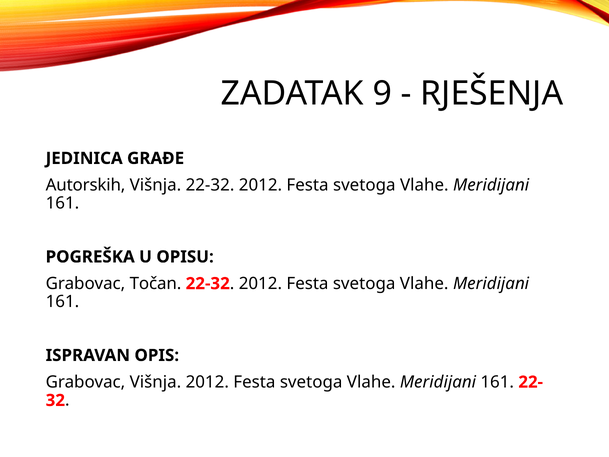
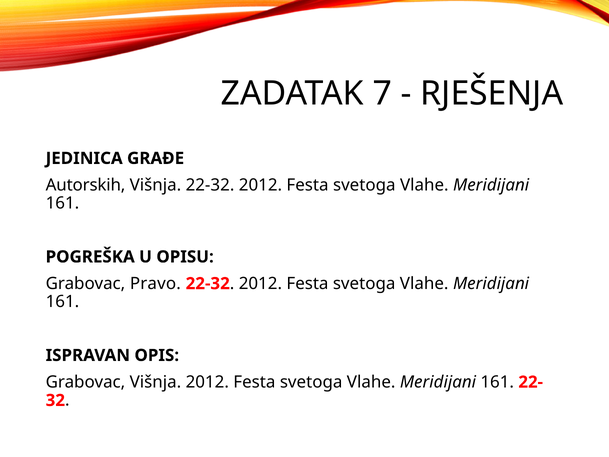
9: 9 -> 7
Točan: Točan -> Pravo
